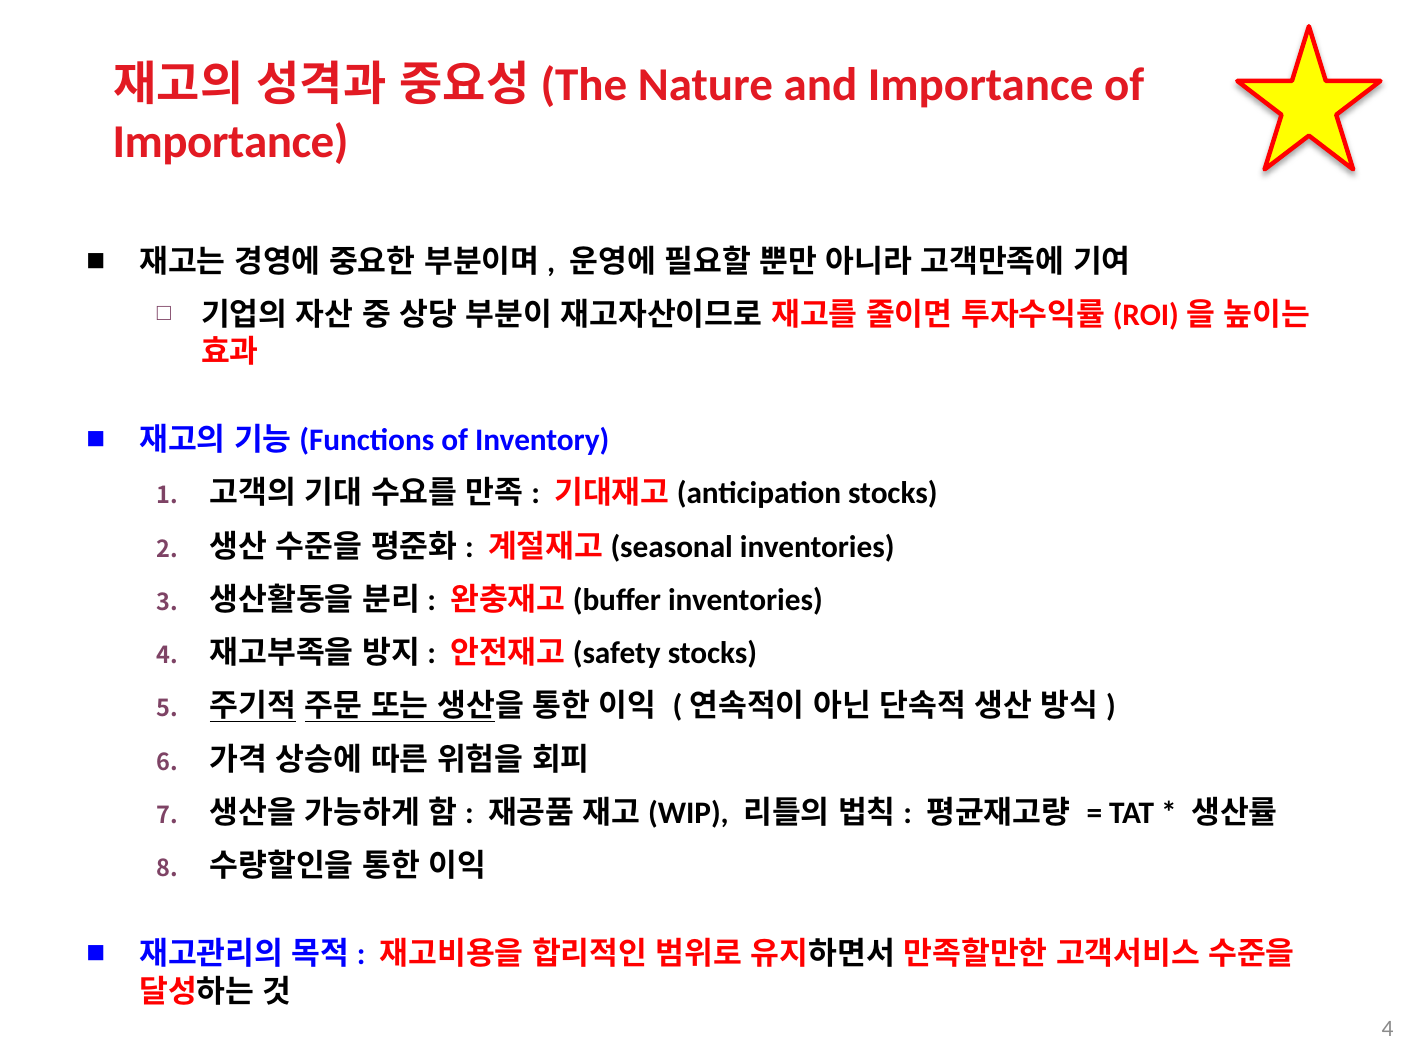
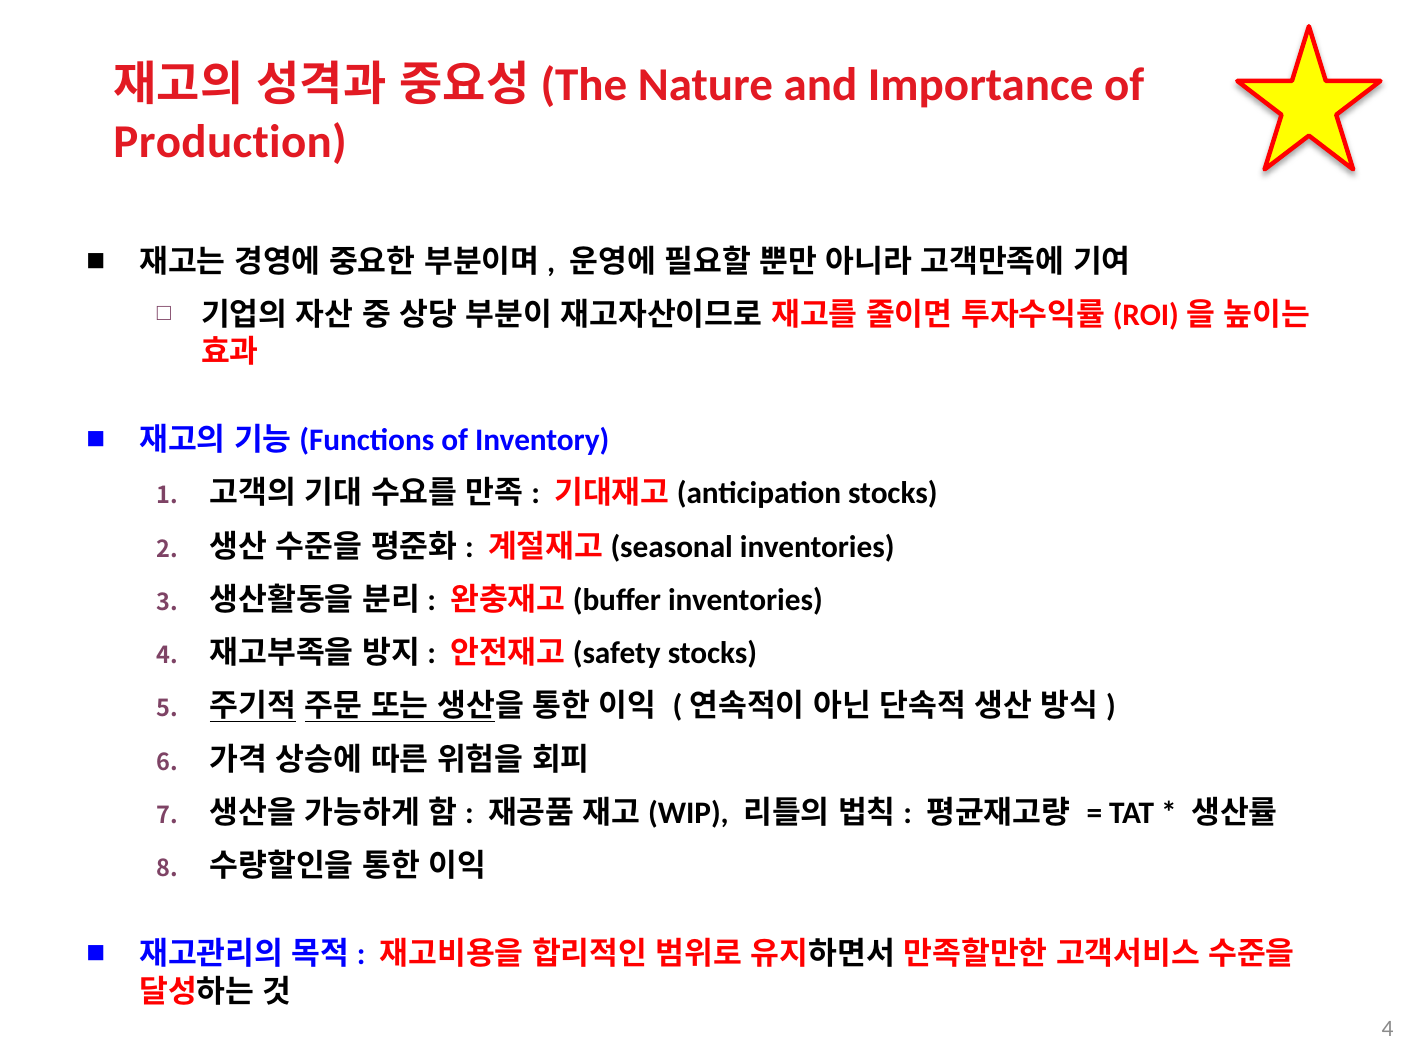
Importance at (231, 142): Importance -> Production
